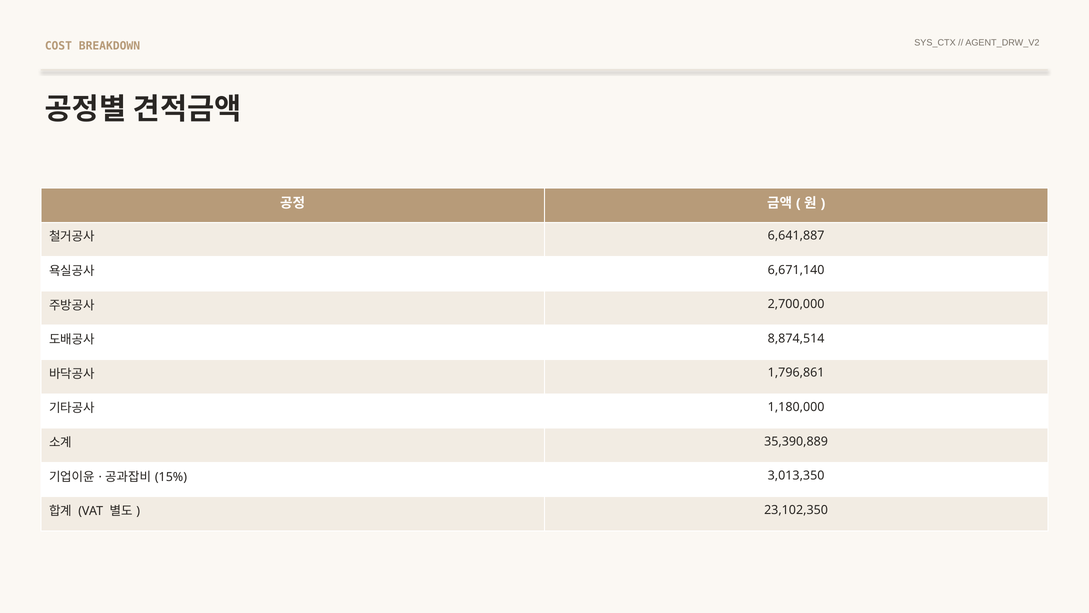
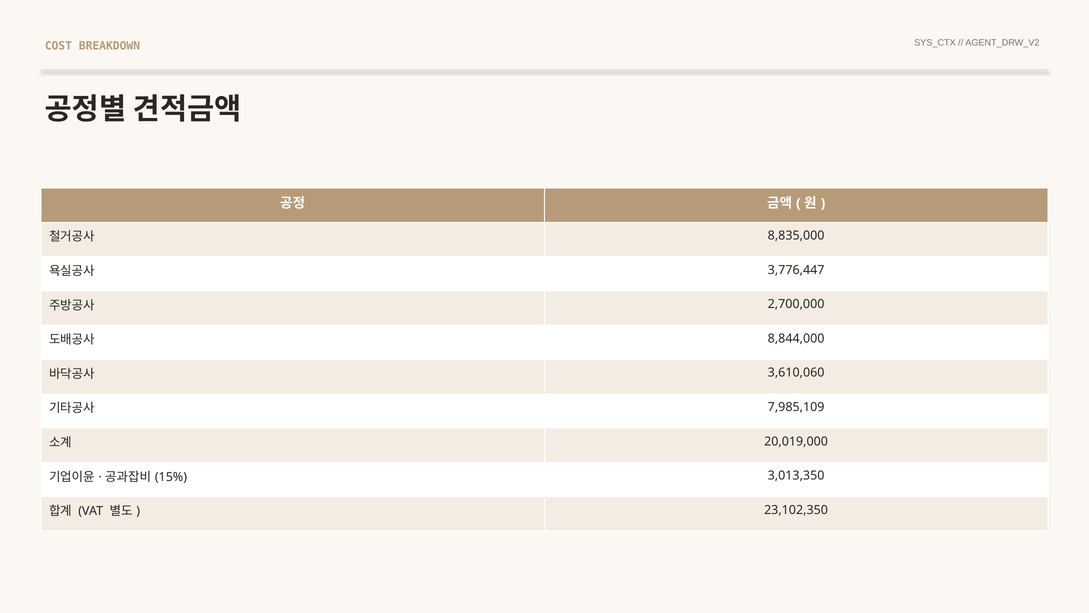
6,641,887: 6,641,887 -> 8,835,000
6,671,140: 6,671,140 -> 3,776,447
8,874,514: 8,874,514 -> 8,844,000
1,796,861: 1,796,861 -> 3,610,060
1,180,000: 1,180,000 -> 7,985,109
35,390,889: 35,390,889 -> 20,019,000
